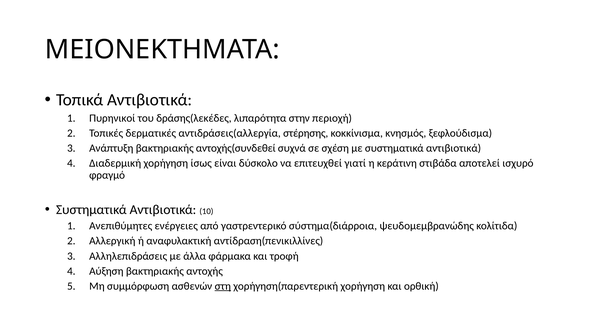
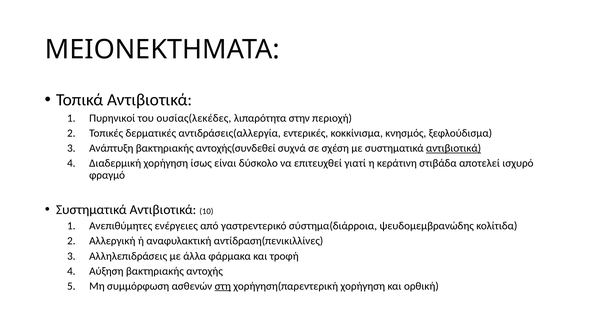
δράσης(λεκέδες: δράσης(λεκέδες -> ουσίας(λεκέδες
στέρησης: στέρησης -> εντερικές
αντιβιοτικά at (454, 148) underline: none -> present
